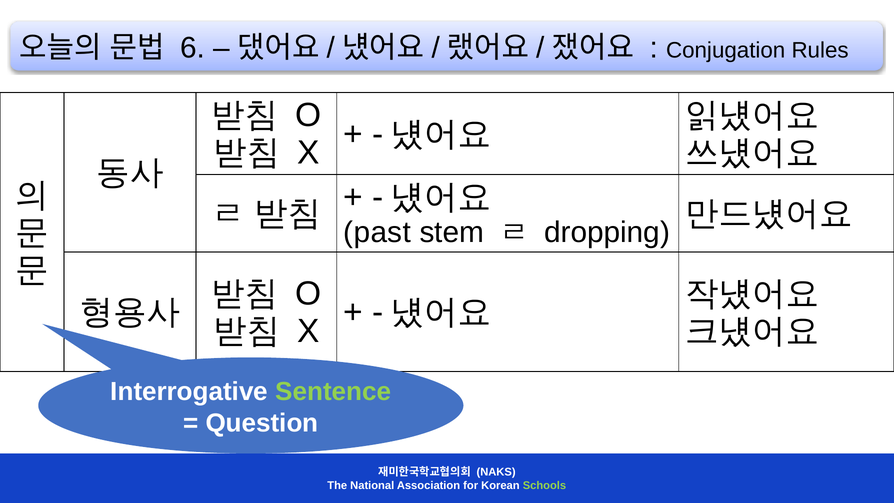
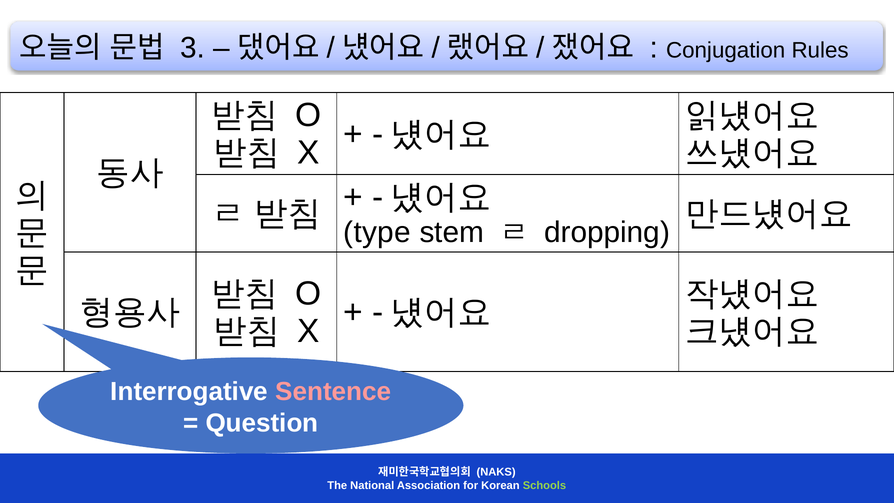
6: 6 -> 3
past: past -> type
Sentence colour: light green -> pink
